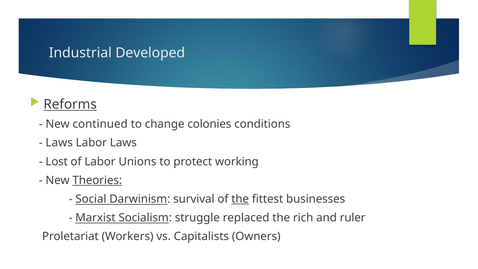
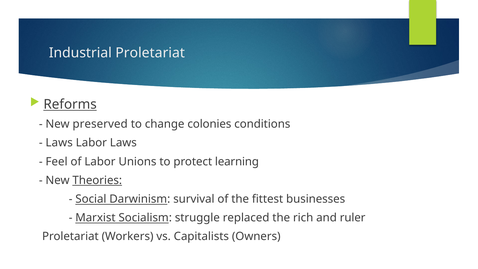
Industrial Developed: Developed -> Proletariat
continued: continued -> preserved
Lost: Lost -> Feel
working: working -> learning
the at (240, 199) underline: present -> none
